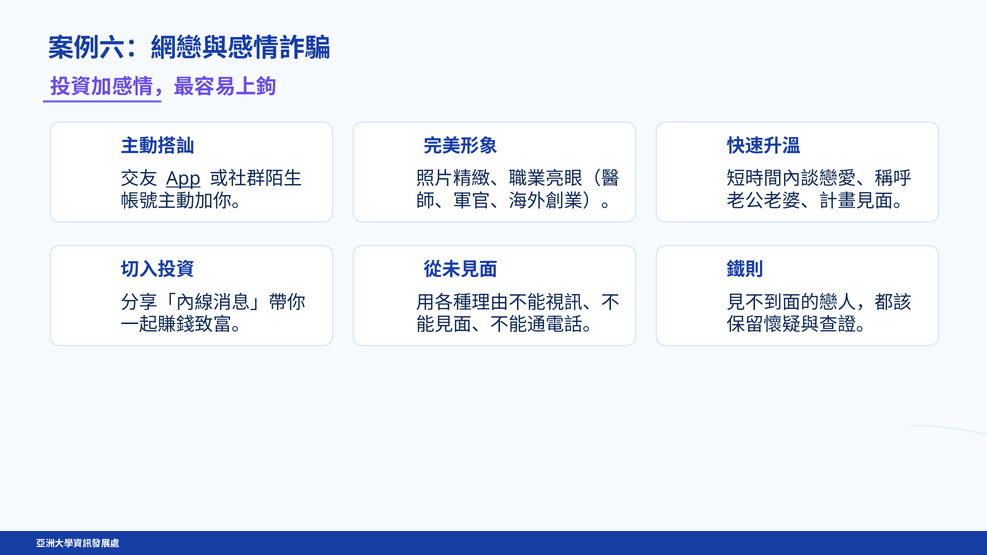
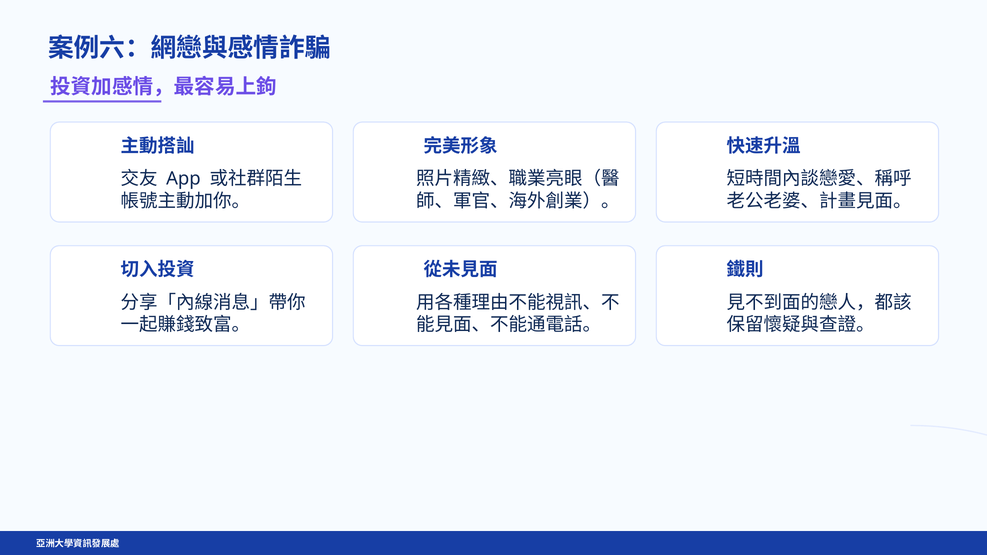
App underline: present -> none
